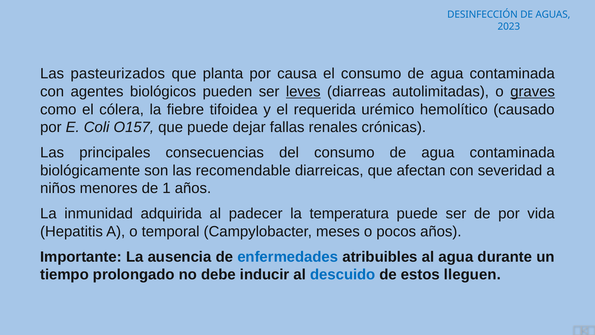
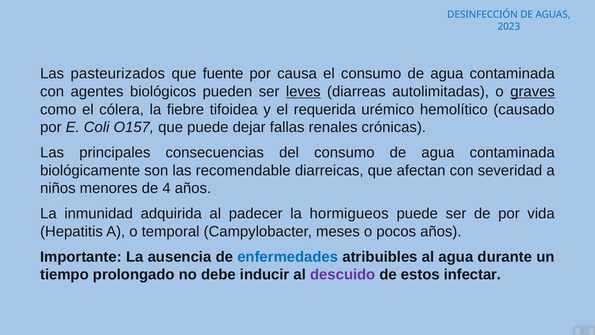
planta: planta -> fuente
1: 1 -> 4
temperatura: temperatura -> hormigueos
descuido colour: blue -> purple
lleguen: lleguen -> infectar
